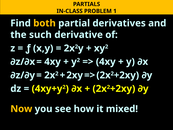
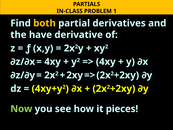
such: such -> have
Now colour: yellow -> light green
mixed: mixed -> pieces
